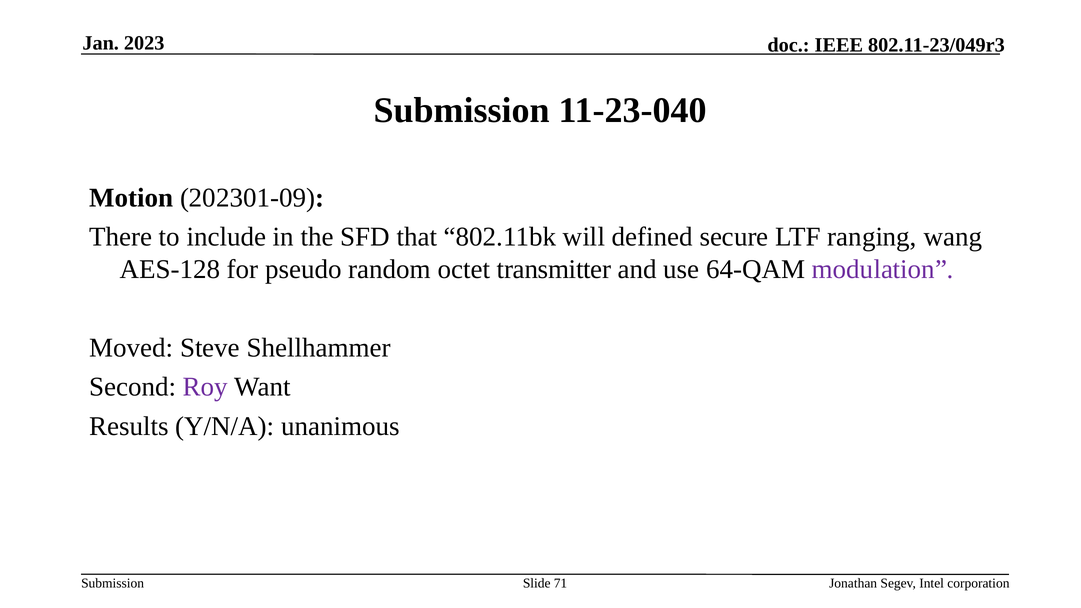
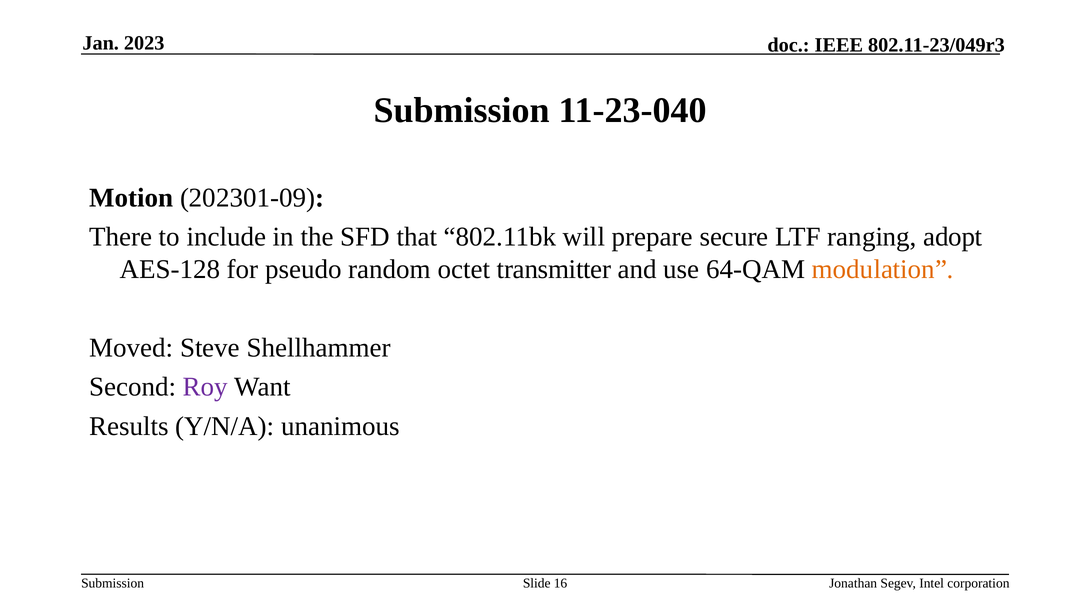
defined: defined -> prepare
wang: wang -> adopt
modulation colour: purple -> orange
71: 71 -> 16
